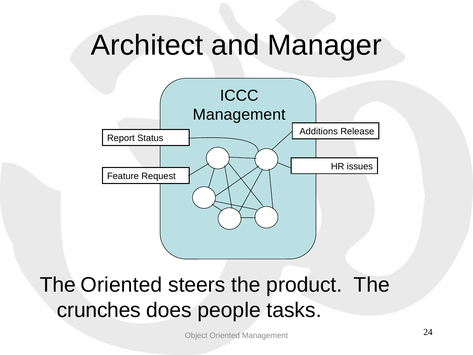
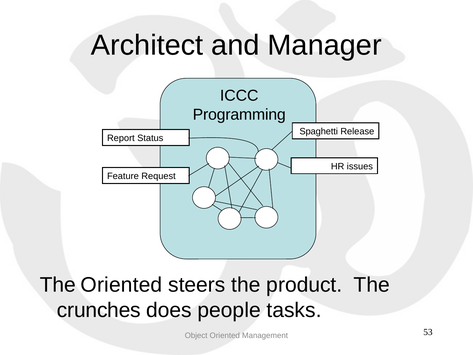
Management at (239, 114): Management -> Programming
Additions: Additions -> Spaghetti
24: 24 -> 53
